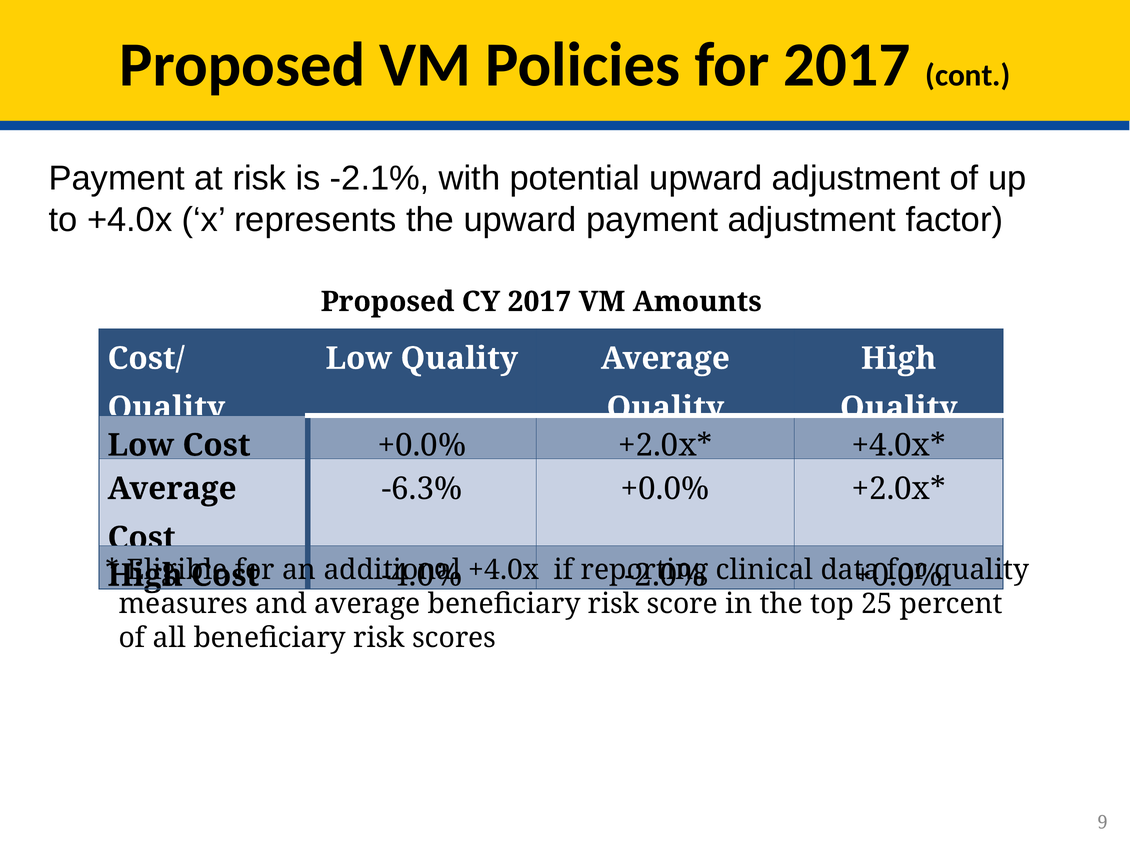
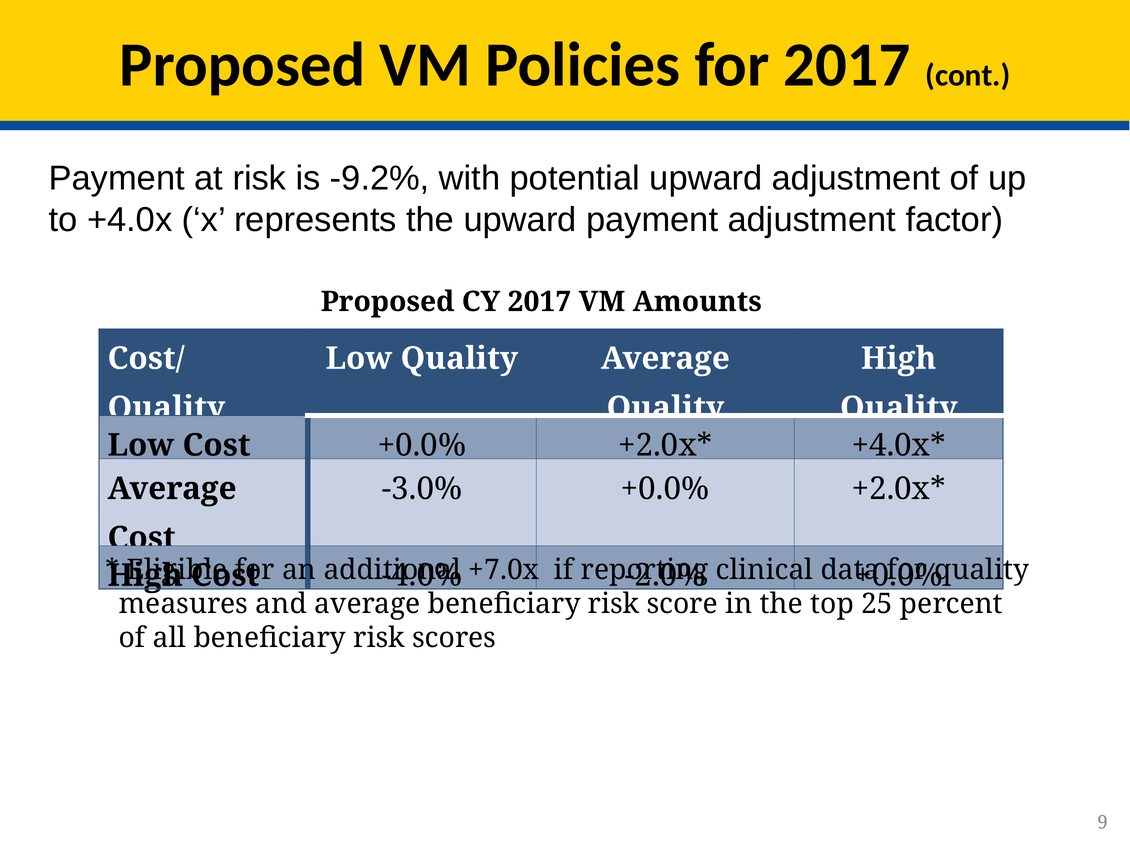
-2.1%: -2.1% -> -9.2%
-6.3%: -6.3% -> -3.0%
+4.0x at (504, 570): +4.0x -> +7.0x
